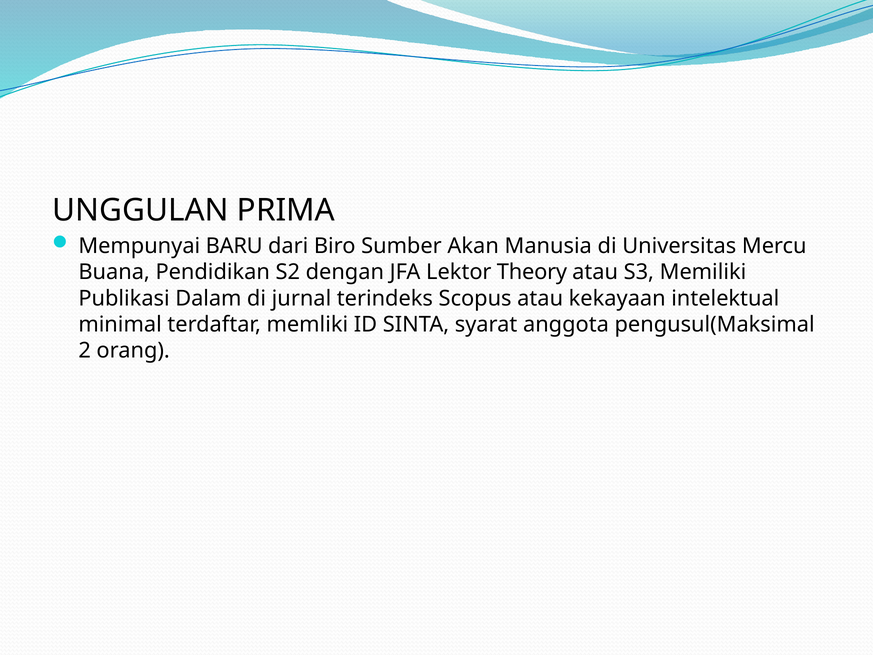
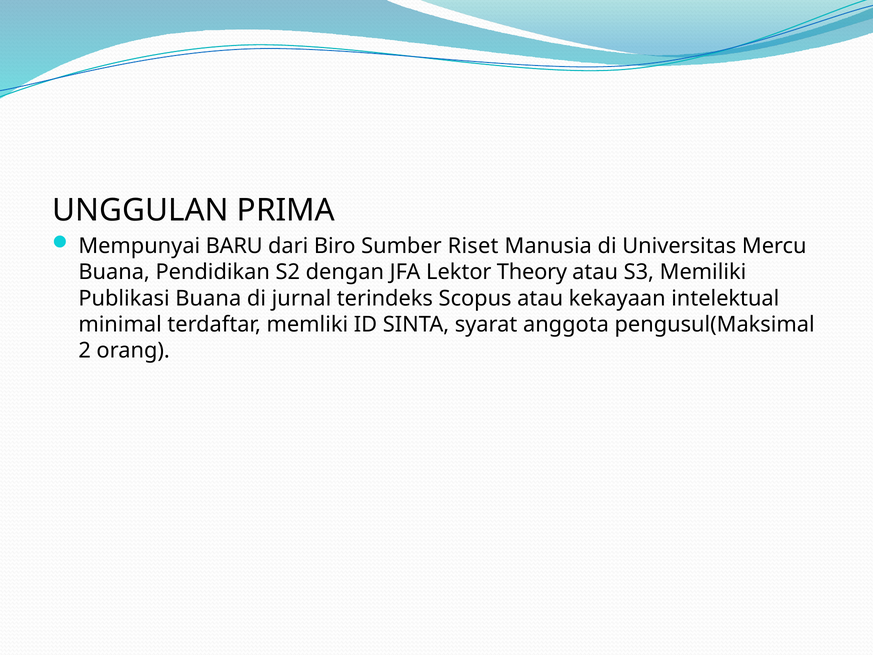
Akan: Akan -> Riset
Publikasi Dalam: Dalam -> Buana
